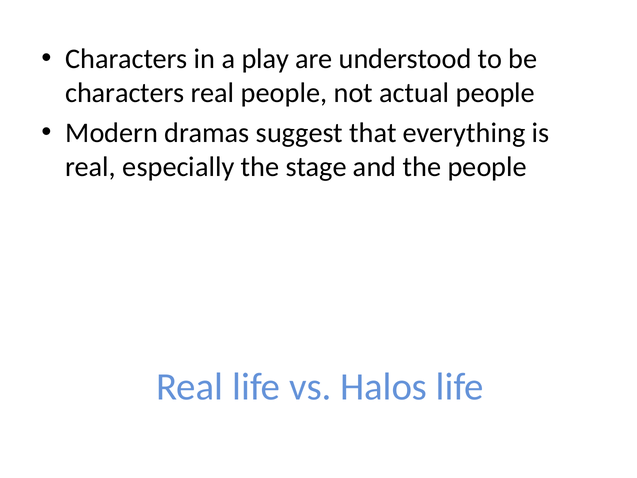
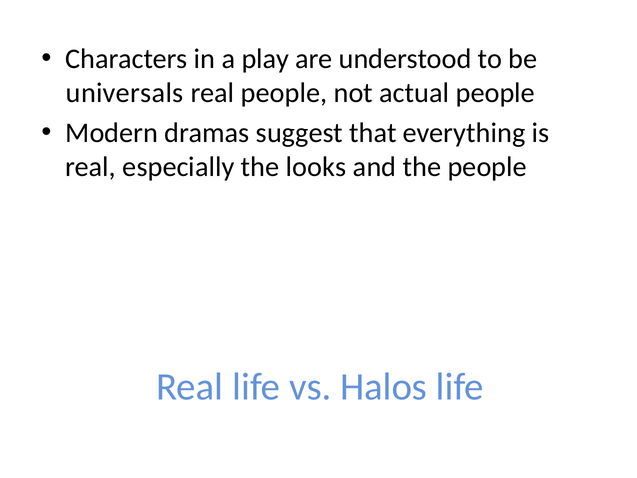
characters at (125, 93): characters -> universals
stage: stage -> looks
